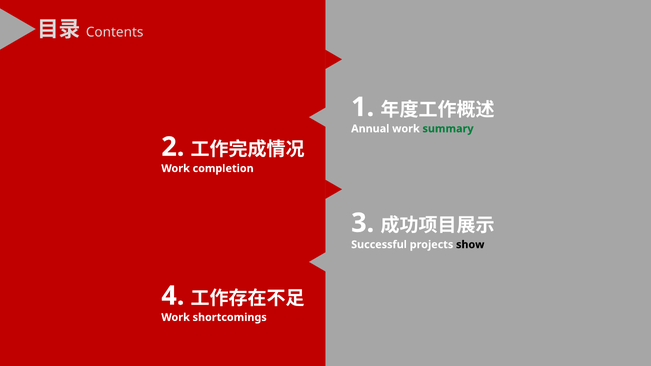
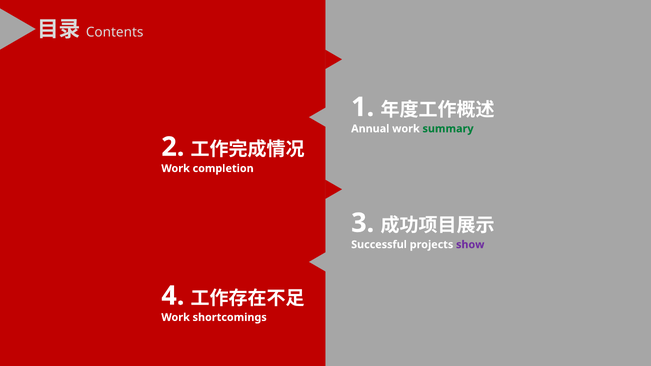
show colour: black -> purple
